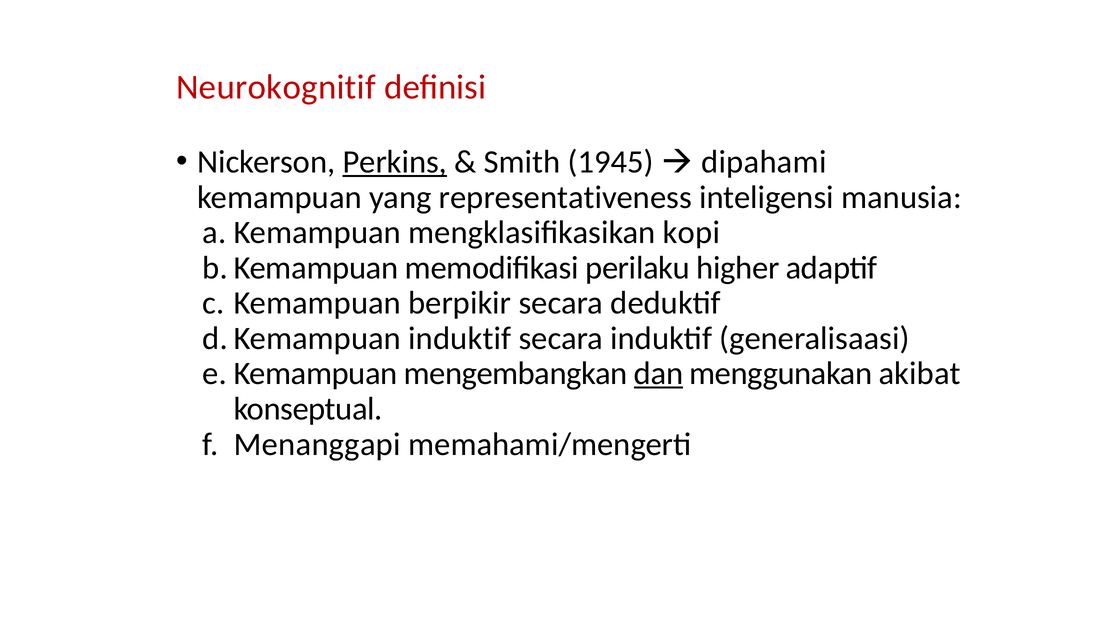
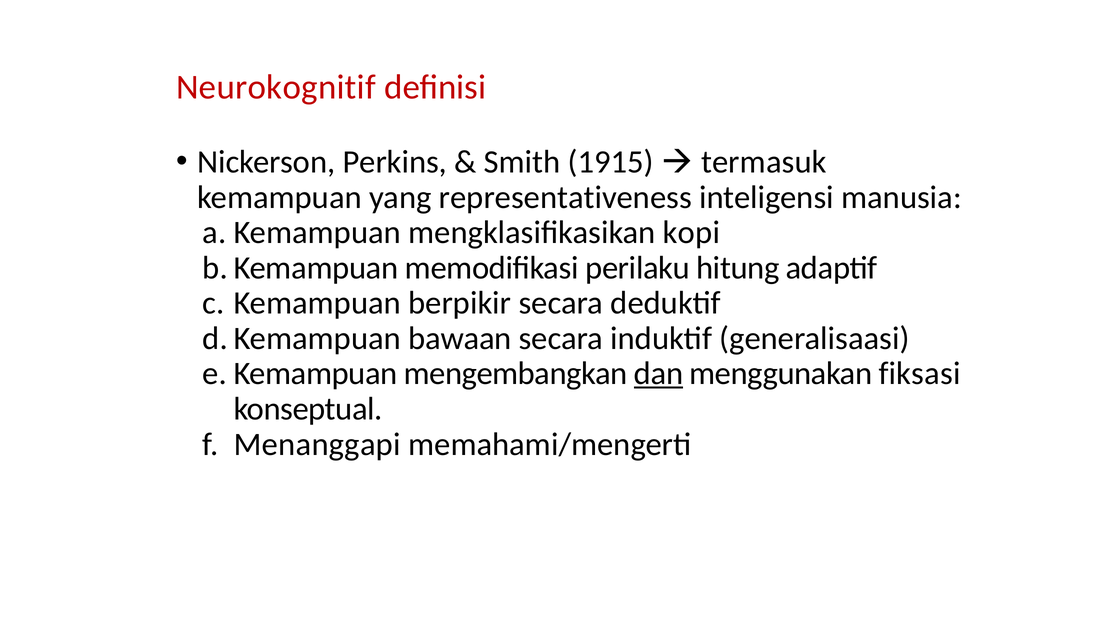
Perkins underline: present -> none
1945: 1945 -> 1915
dipahami: dipahami -> termasuk
higher: higher -> hitung
induktif at (460, 338): induktif -> bawaan
akibat: akibat -> fiksasi
